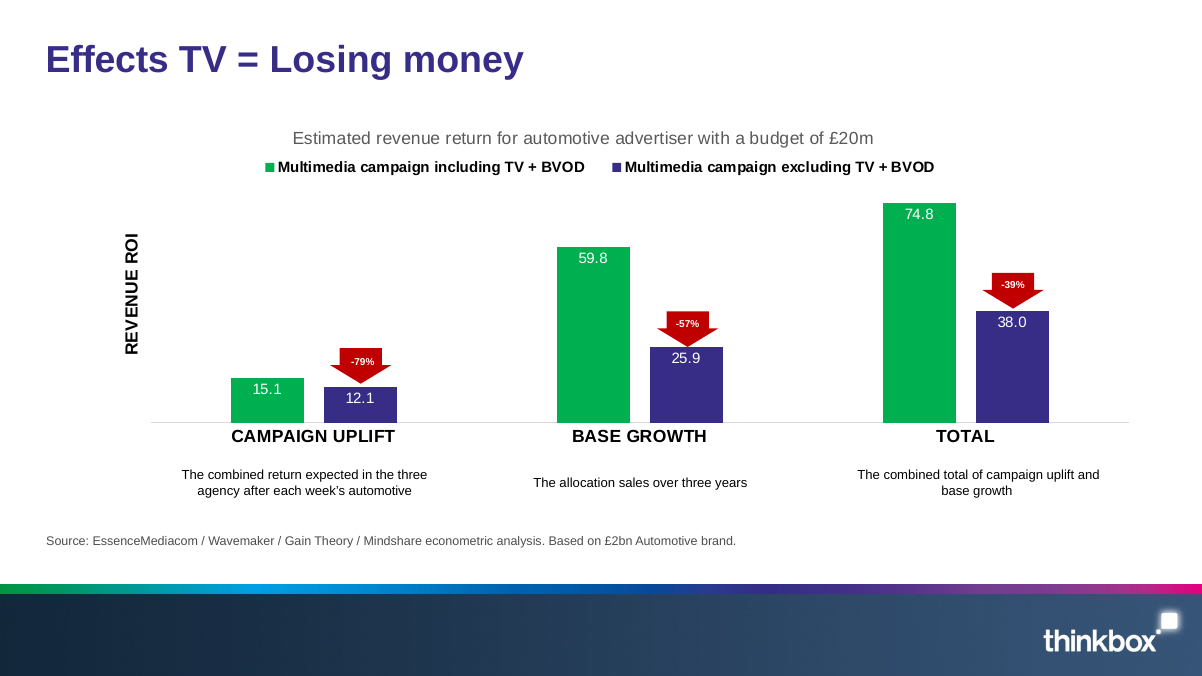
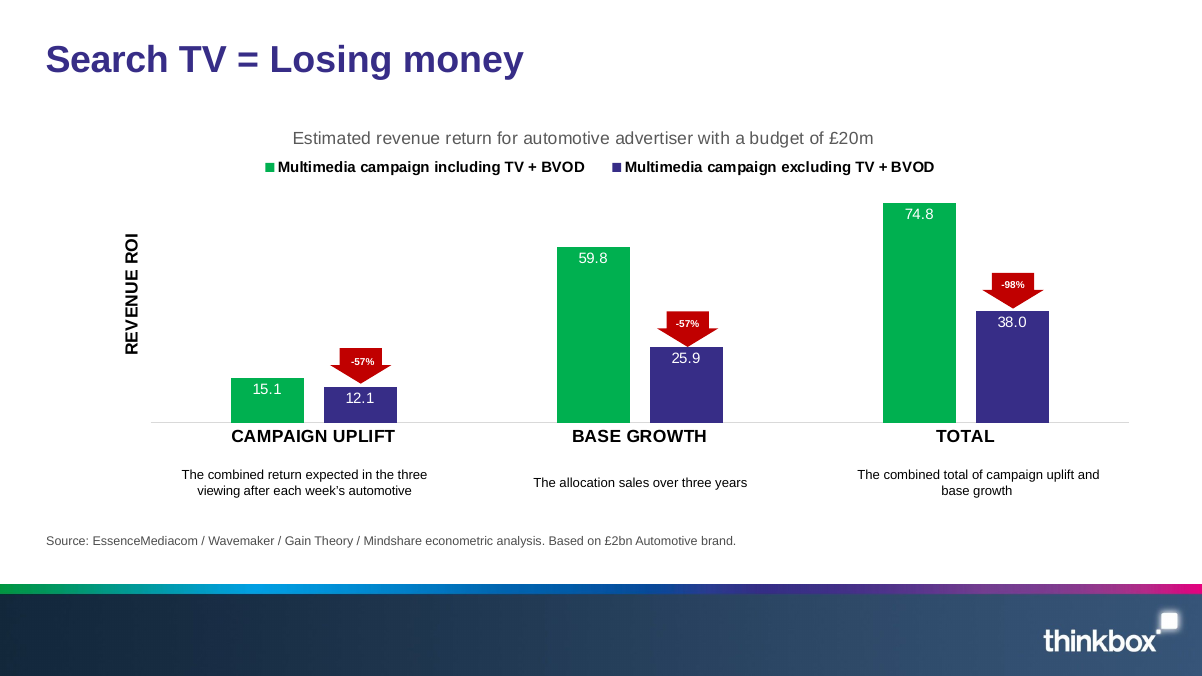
Effects: Effects -> Search
-39%: -39% -> -98%
-79% at (363, 362): -79% -> -57%
agency: agency -> viewing
